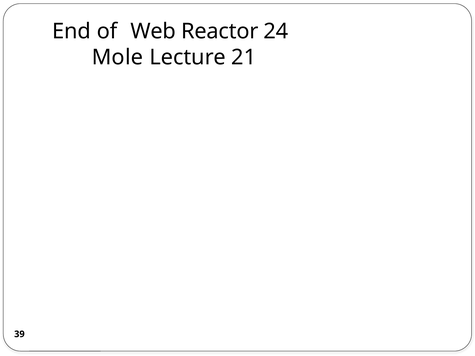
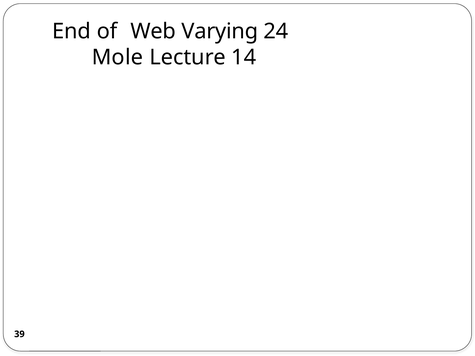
Reactor: Reactor -> Varying
21: 21 -> 14
